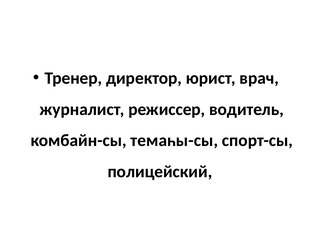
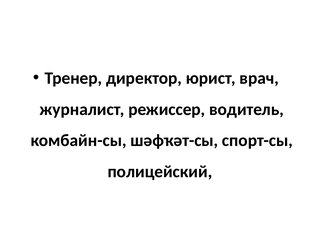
темаһы-сы: темаһы-сы -> шәфҡәт-сы
